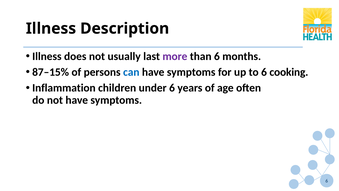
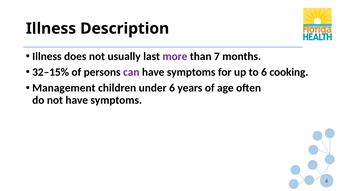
than 6: 6 -> 7
87–15%: 87–15% -> 32–15%
can colour: blue -> purple
Inflammation: Inflammation -> Management
